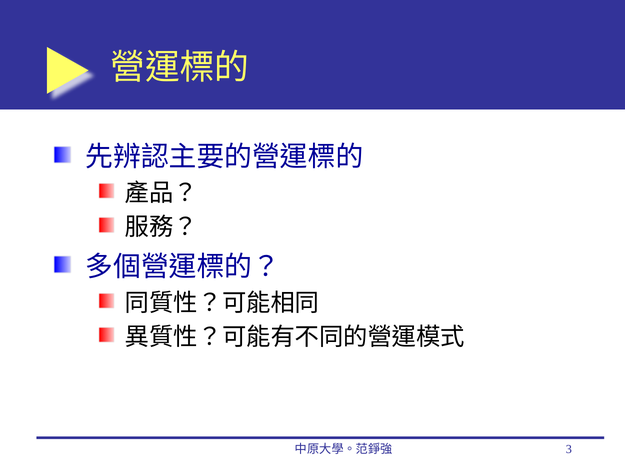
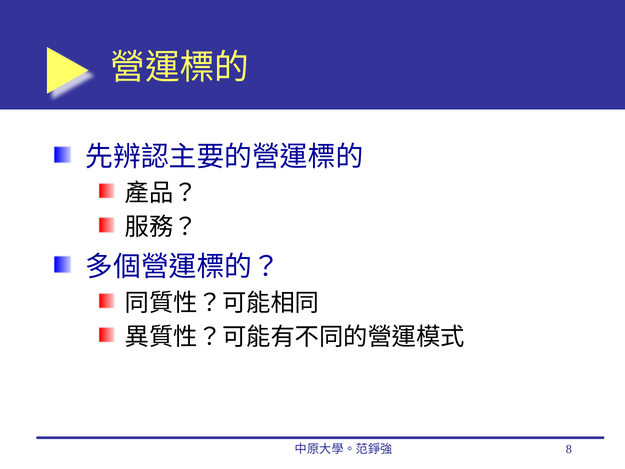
3: 3 -> 8
